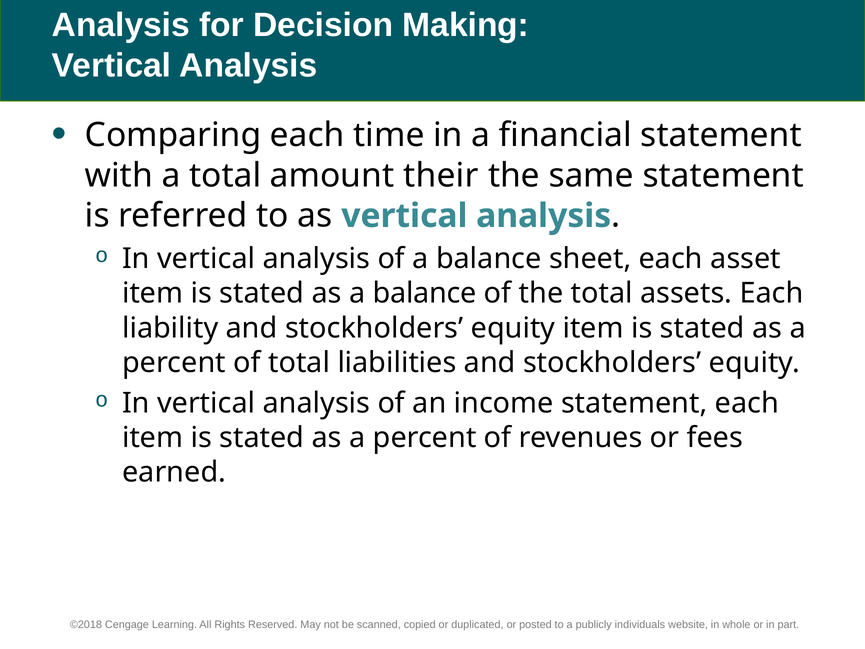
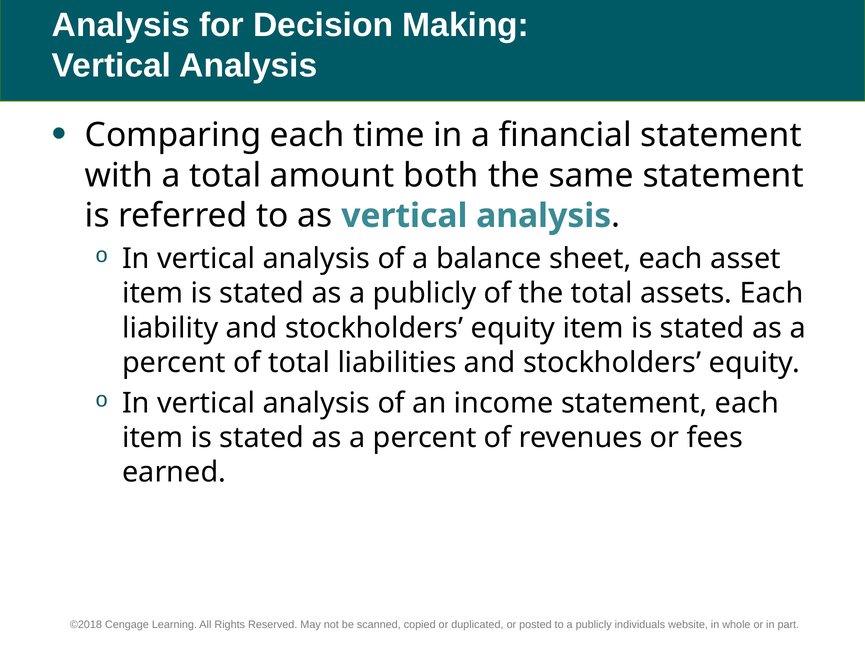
their: their -> both
as a balance: balance -> publicly
